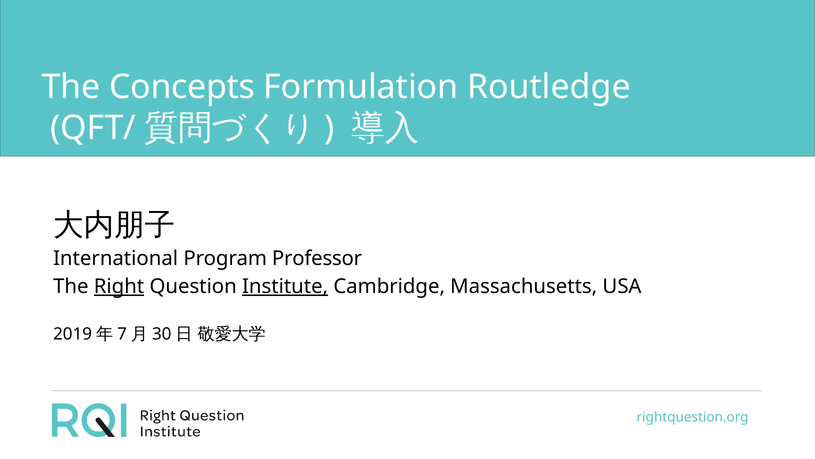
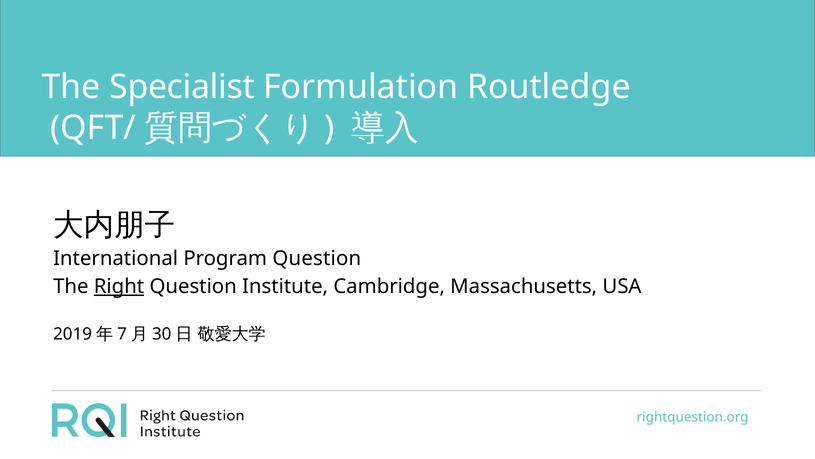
Concepts: Concepts -> Specialist
Program Professor: Professor -> Question
Institute underline: present -> none
